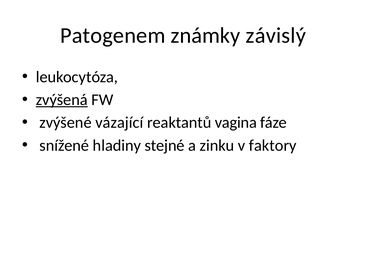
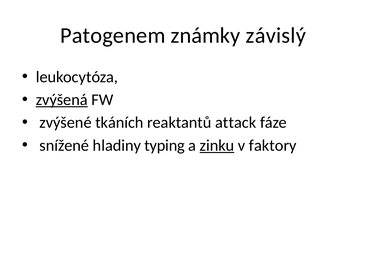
vázající: vázající -> tkáních
vagina: vagina -> attack
stejné: stejné -> typing
zinku underline: none -> present
